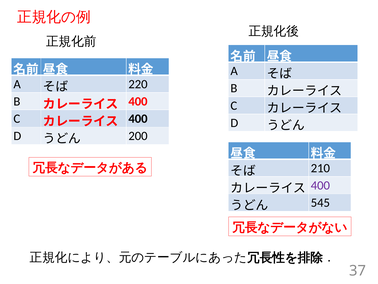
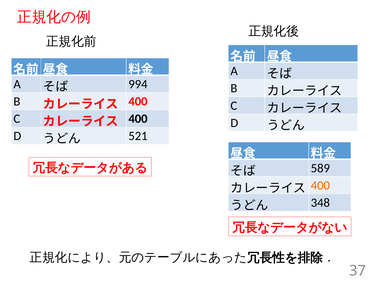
220: 220 -> 994
200: 200 -> 521
210: 210 -> 589
400 at (320, 185) colour: purple -> orange
545: 545 -> 348
